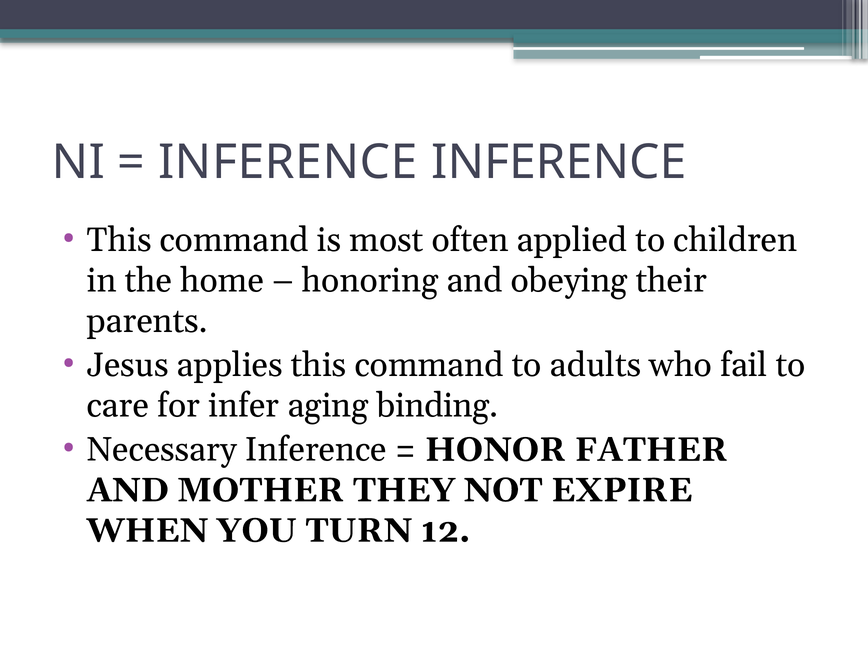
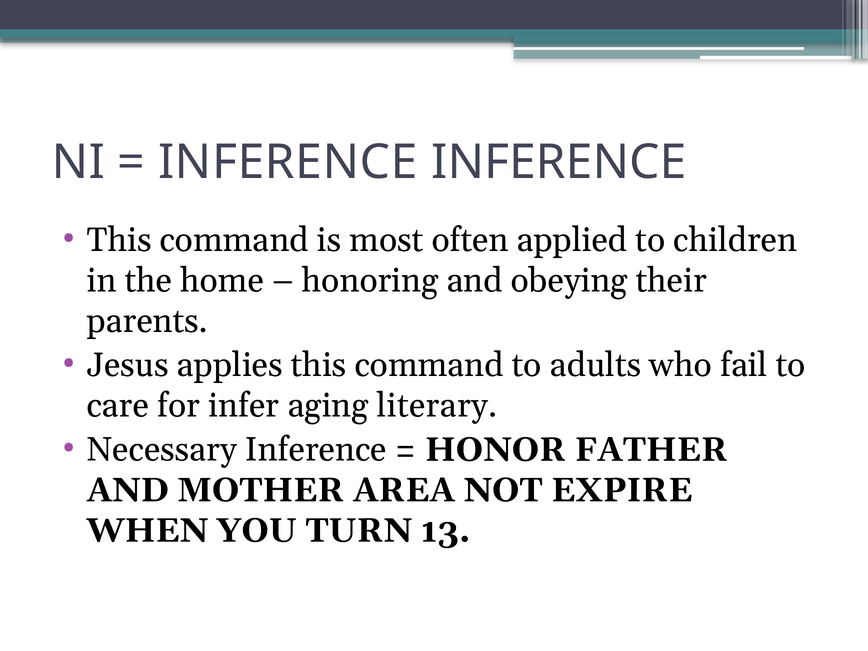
binding: binding -> literary
THEY: THEY -> AREA
12: 12 -> 13
